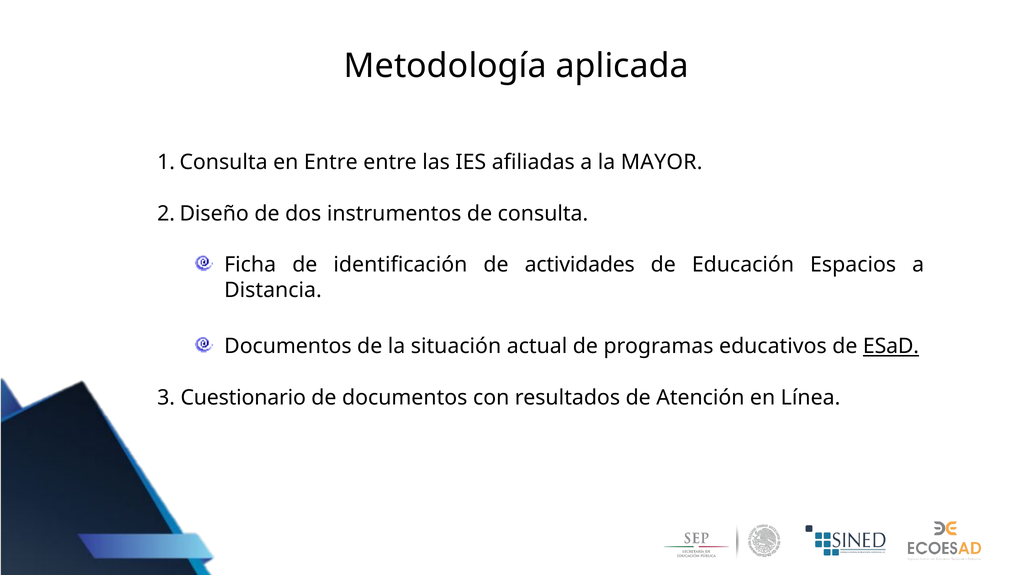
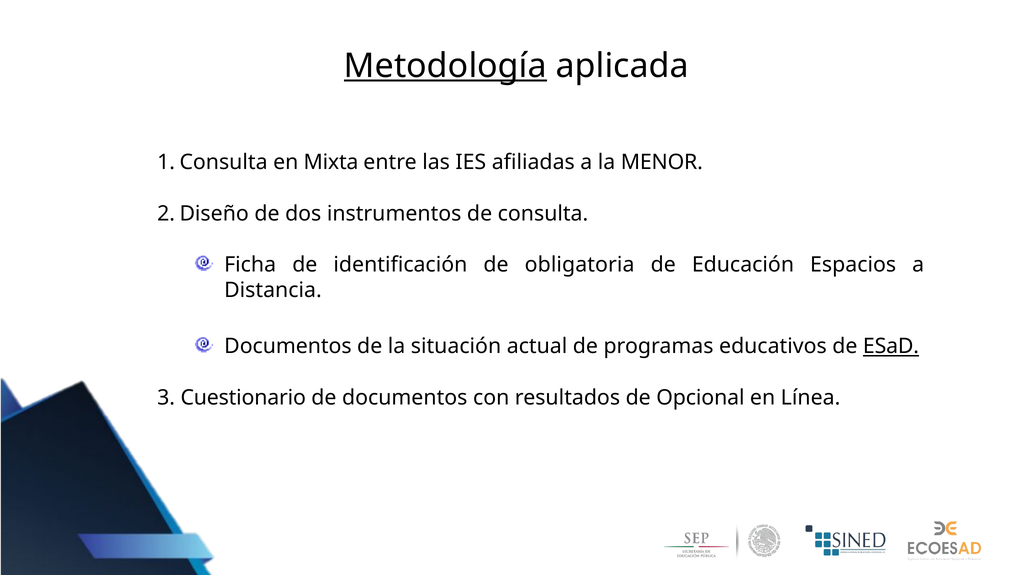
Metodología underline: none -> present
en Entre: Entre -> Mixta
MAYOR: MAYOR -> MENOR
actividades: actividades -> obligatoria
Atención: Atención -> Opcional
